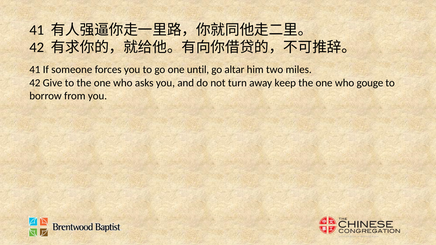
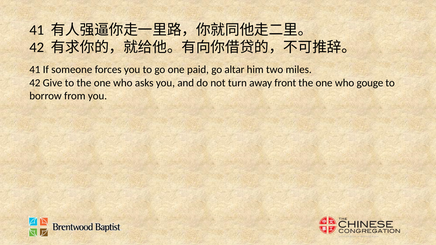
until: until -> paid
keep: keep -> front
